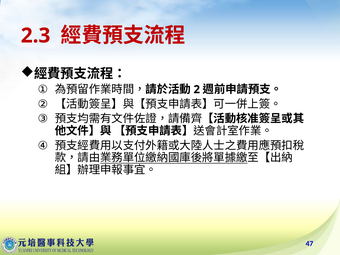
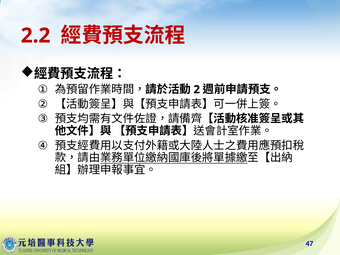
2.3: 2.3 -> 2.2
